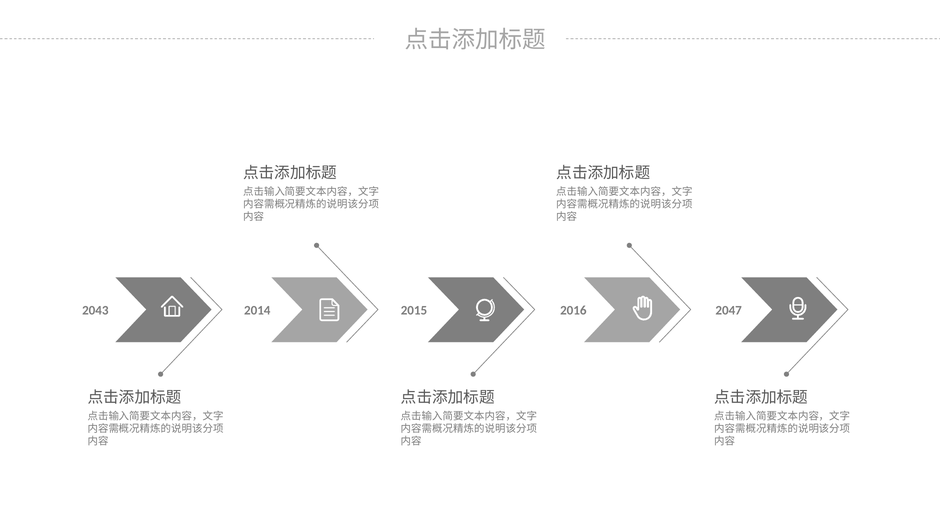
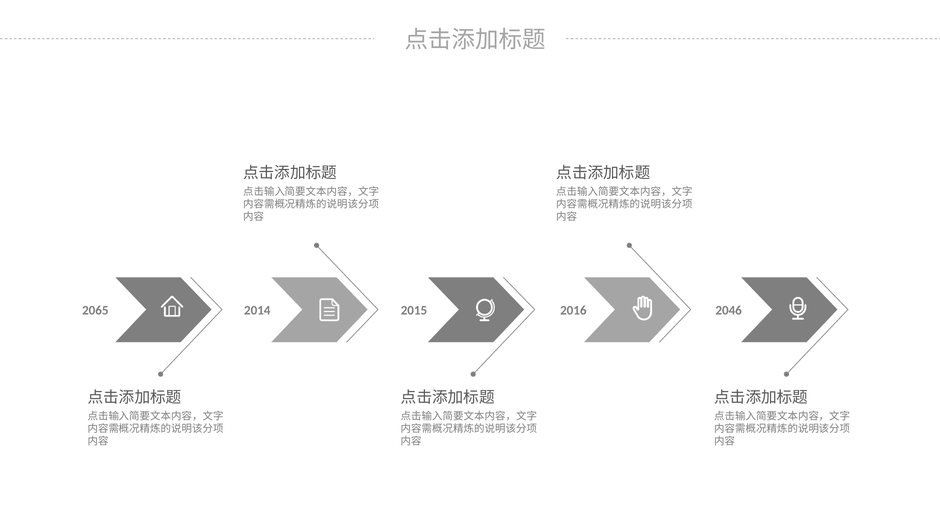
2043: 2043 -> 2065
2047: 2047 -> 2046
